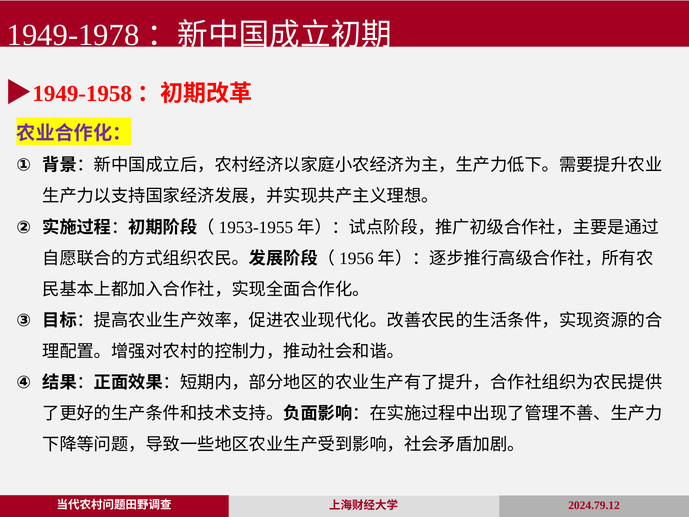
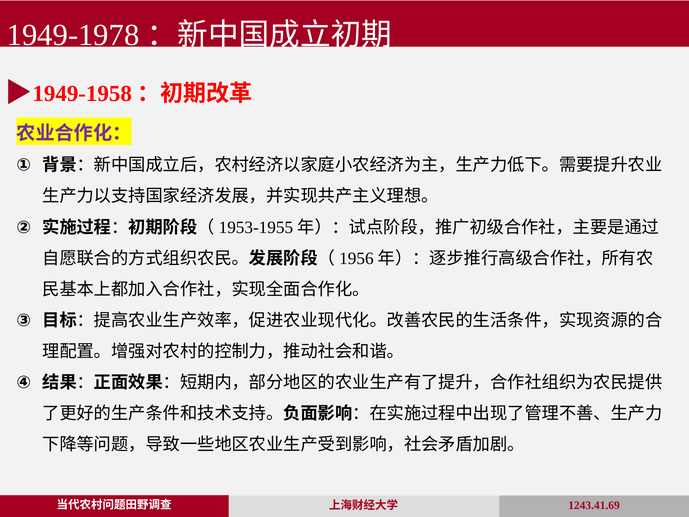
2024.79.12: 2024.79.12 -> 1243.41.69
